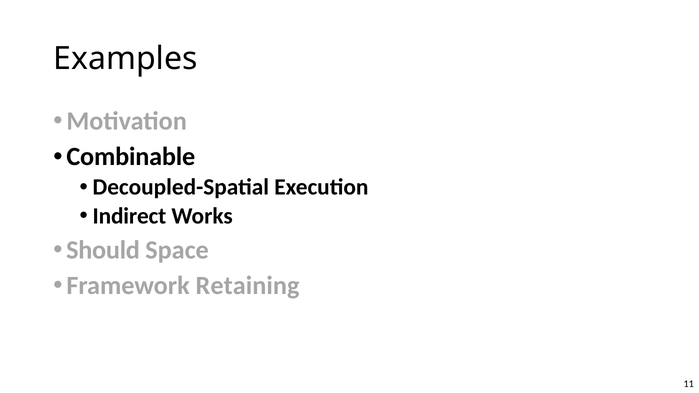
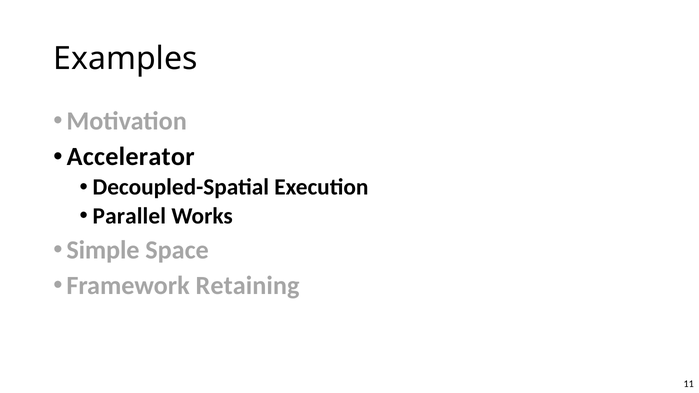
Combinable: Combinable -> Accelerator
Indirect: Indirect -> Parallel
Should: Should -> Simple
